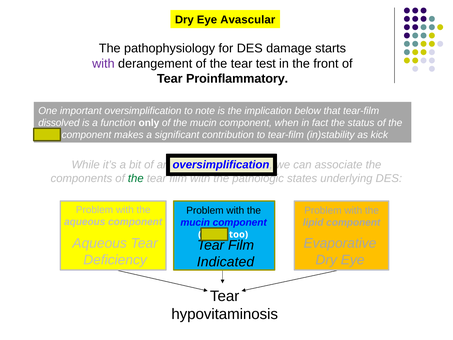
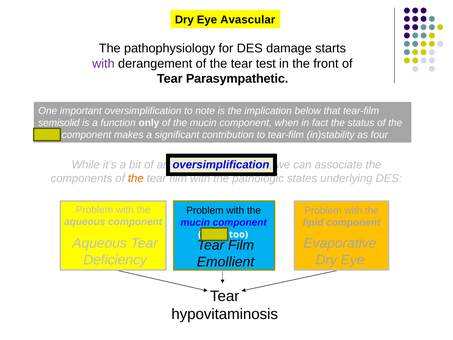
Proinflammatory: Proinflammatory -> Parasympathetic
dissolved: dissolved -> semisolid
kick: kick -> four
the at (136, 178) colour: green -> orange
Indicated: Indicated -> Emollient
